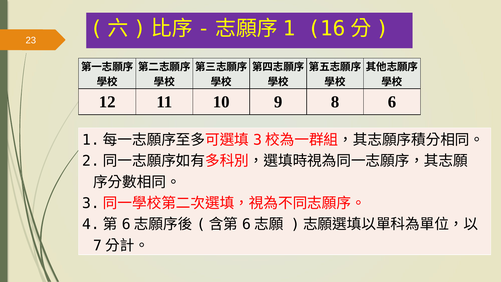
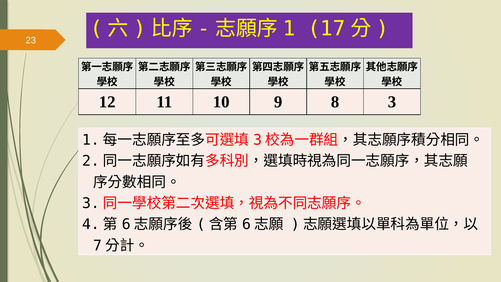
16: 16 -> 17
6: 6 -> 3
